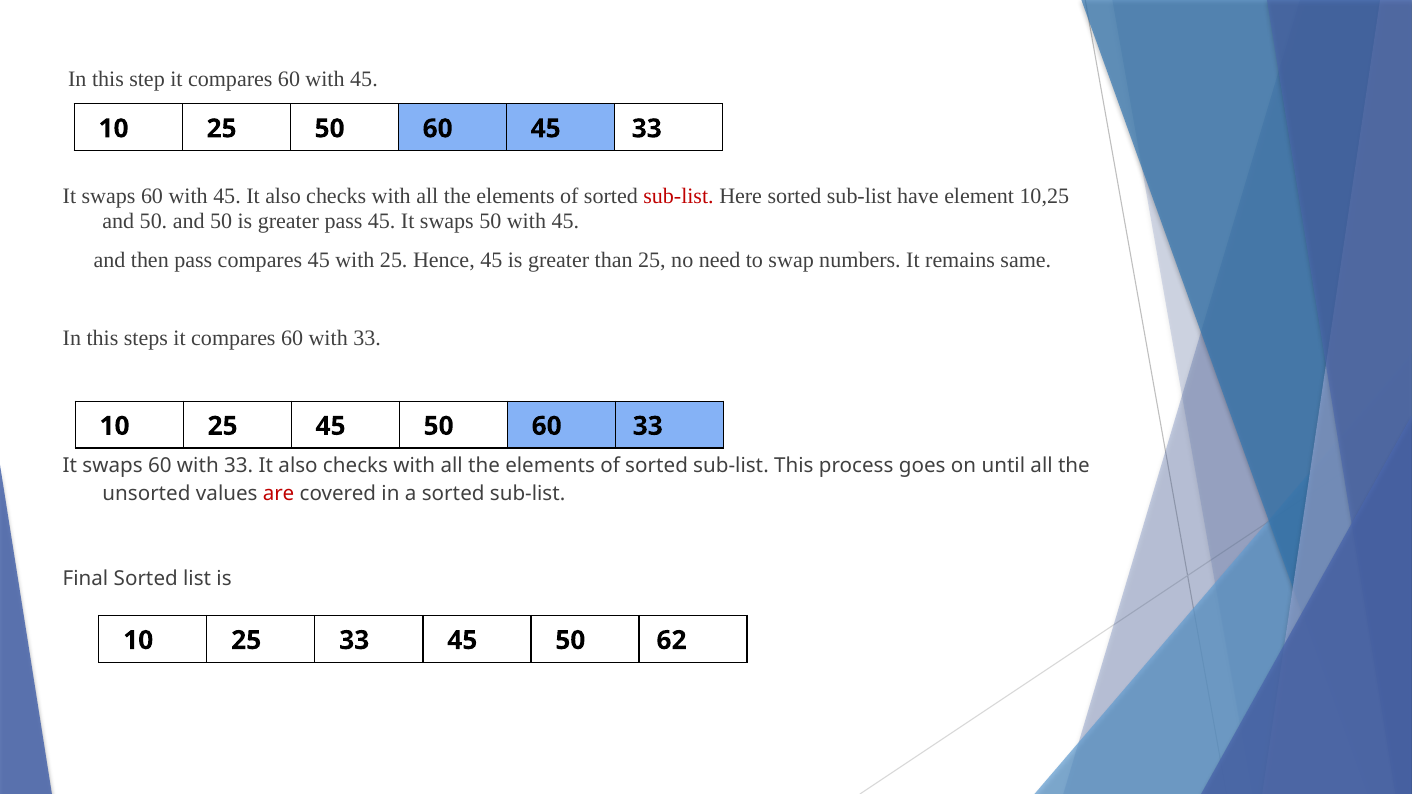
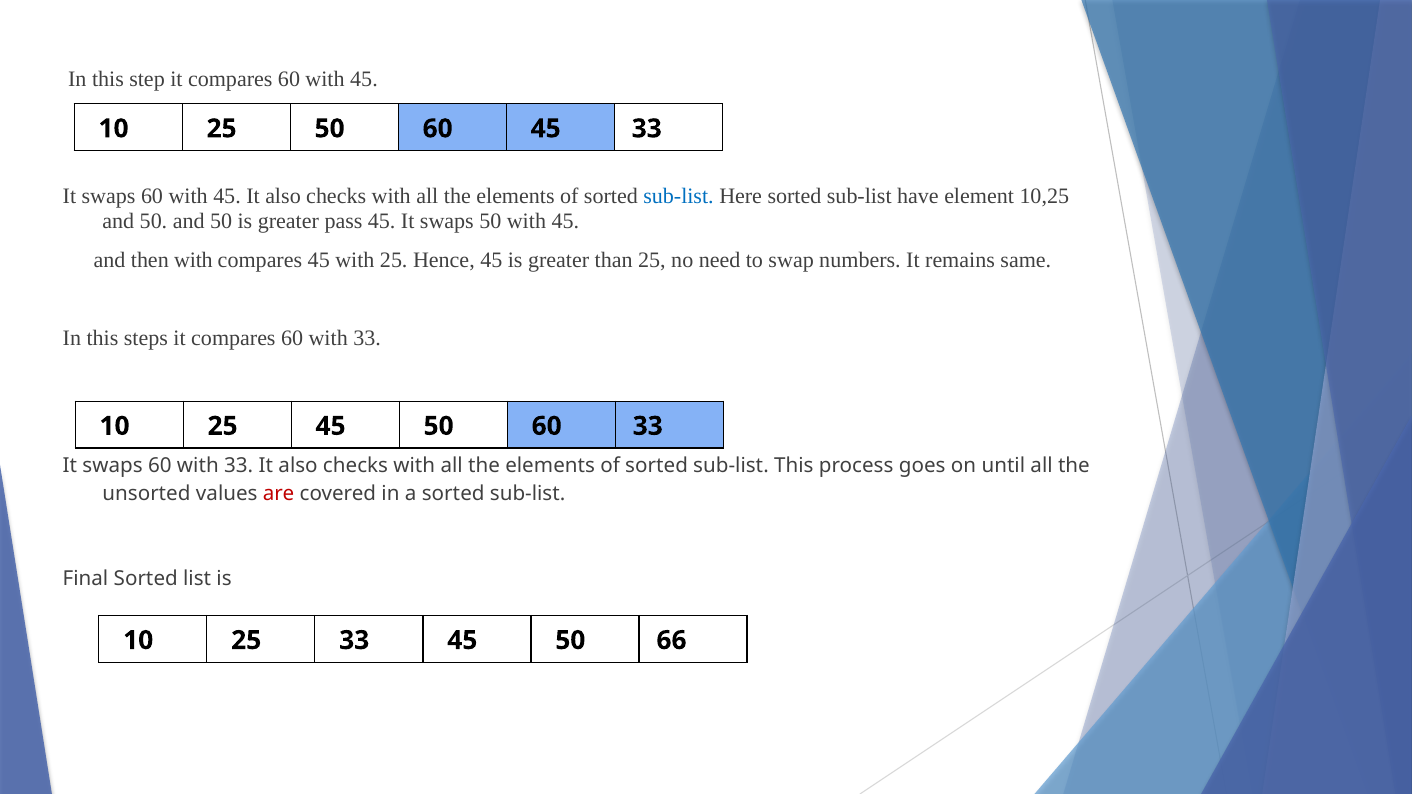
sub-list at (679, 196) colour: red -> blue
then pass: pass -> with
62: 62 -> 66
